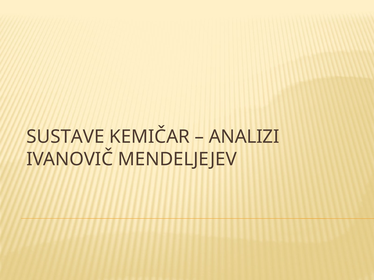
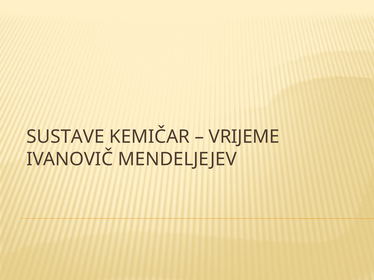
ANALIZI: ANALIZI -> VRIJEME
